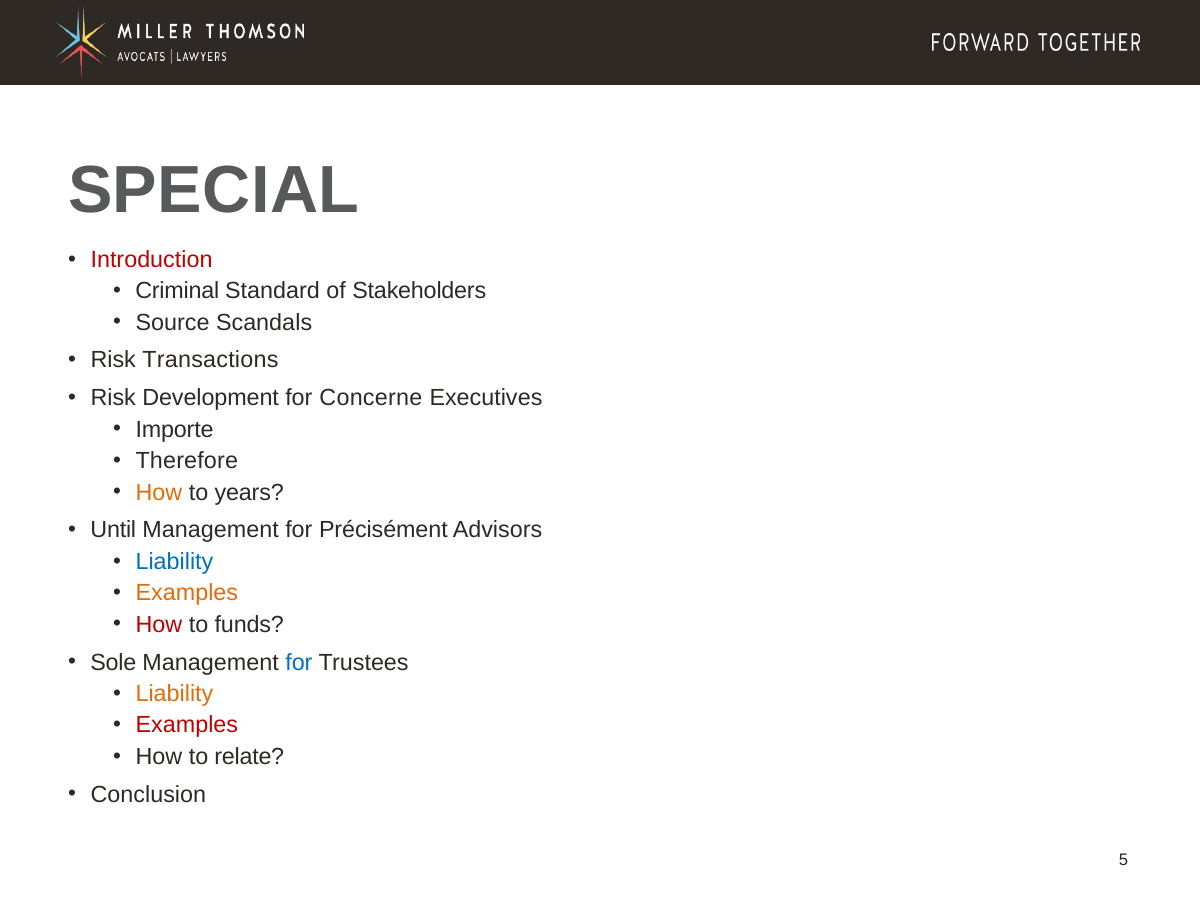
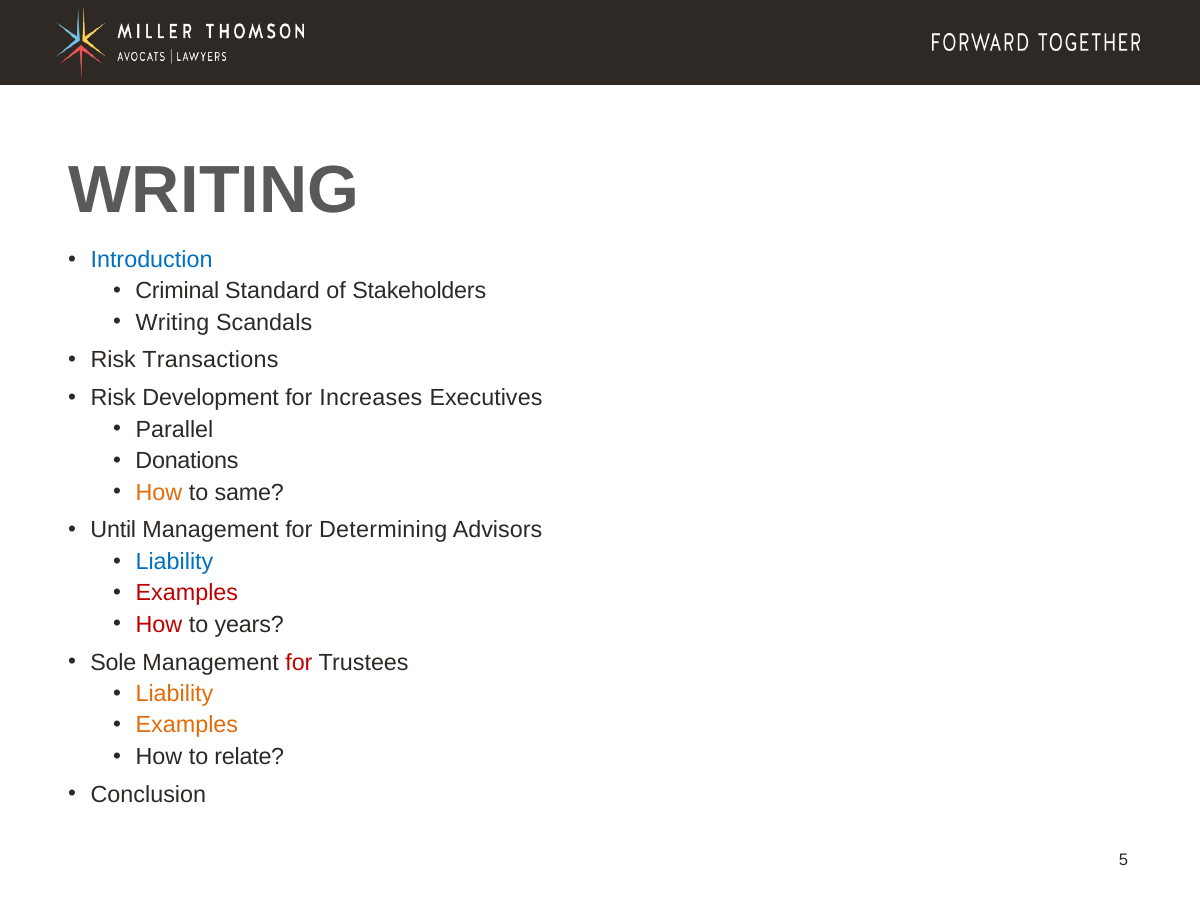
SPECIAL at (214, 190): SPECIAL -> WRITING
Introduction colour: red -> blue
Source at (173, 323): Source -> Writing
Concerne: Concerne -> Increases
Importe: Importe -> Parallel
Therefore: Therefore -> Donations
years: years -> same
Précisément: Précisément -> Determining
Examples at (187, 593) colour: orange -> red
funds: funds -> years
for at (299, 662) colour: blue -> red
Examples at (187, 725) colour: red -> orange
